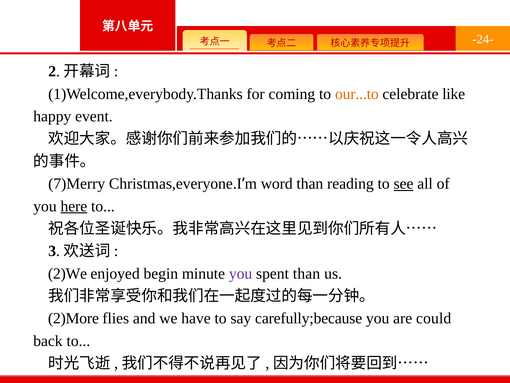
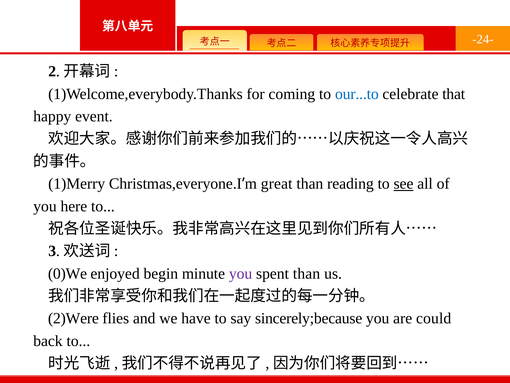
our...to colour: orange -> blue
like: like -> that
7)Merry: 7)Merry -> 1)Merry
word: word -> great
here underline: present -> none
2)We: 2)We -> 0)We
2)More: 2)More -> 2)Were
carefully;because: carefully;because -> sincerely;because
